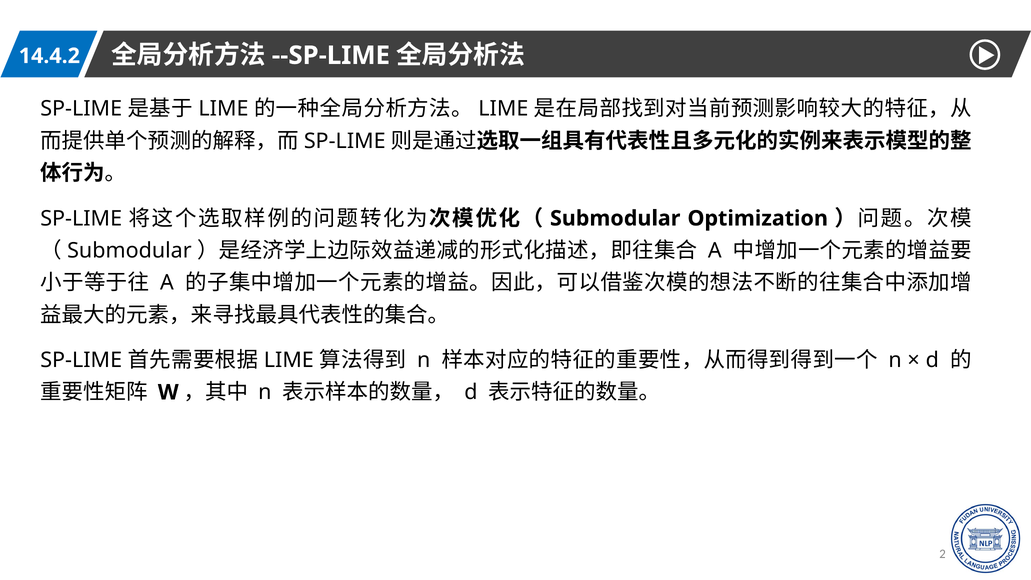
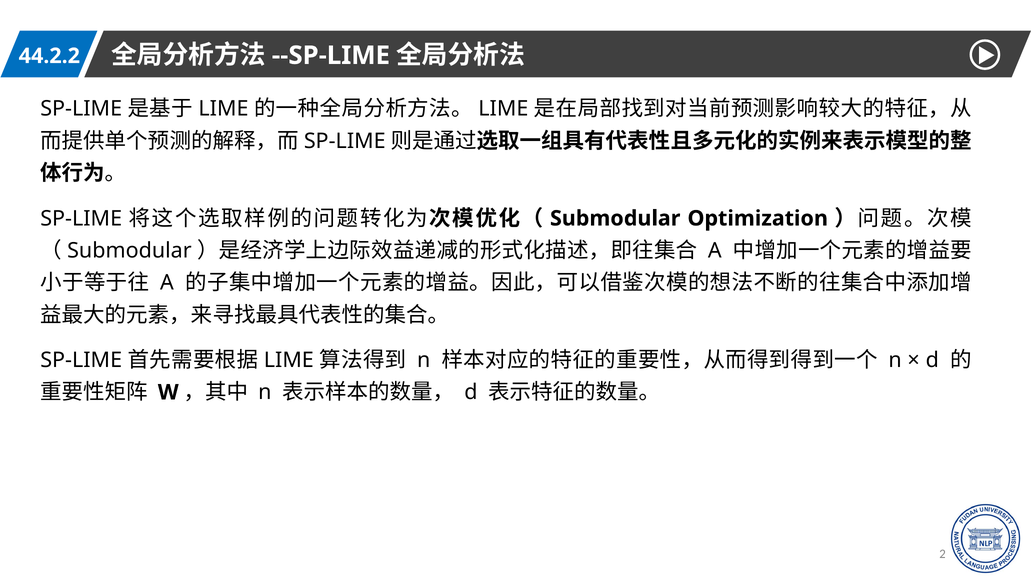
14.4.2: 14.4.2 -> 44.2.2
